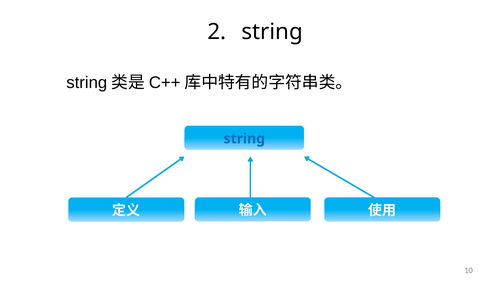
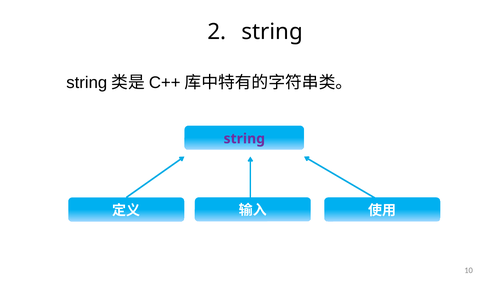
string at (244, 139) colour: blue -> purple
